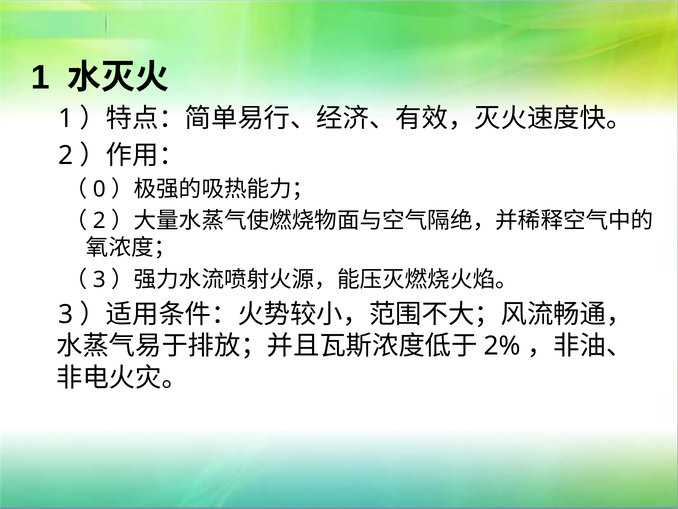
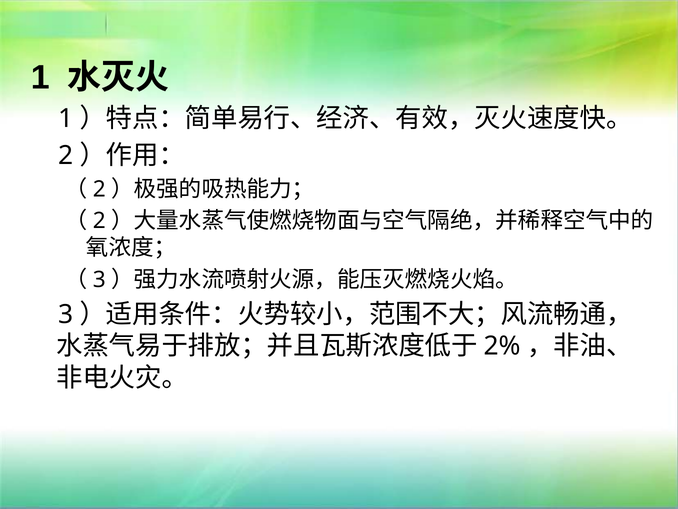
0 at (99, 189): 0 -> 2
